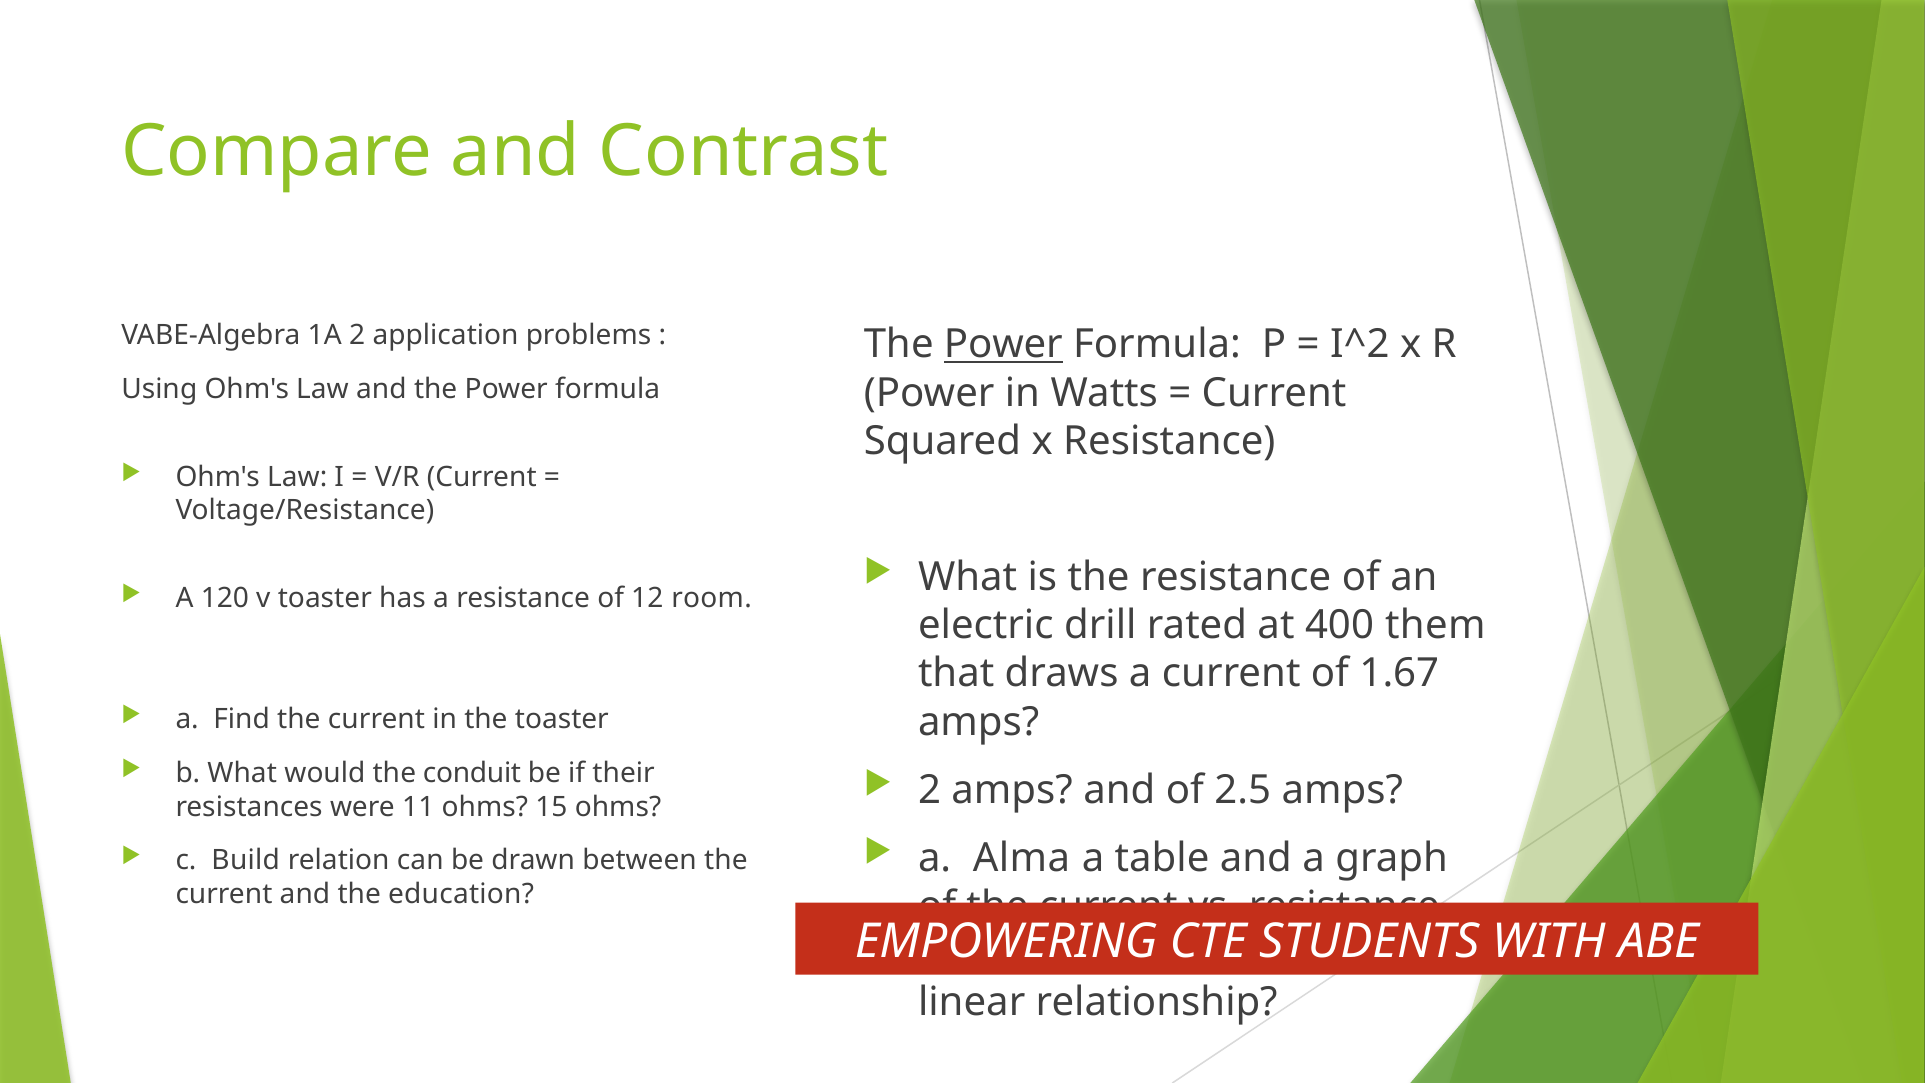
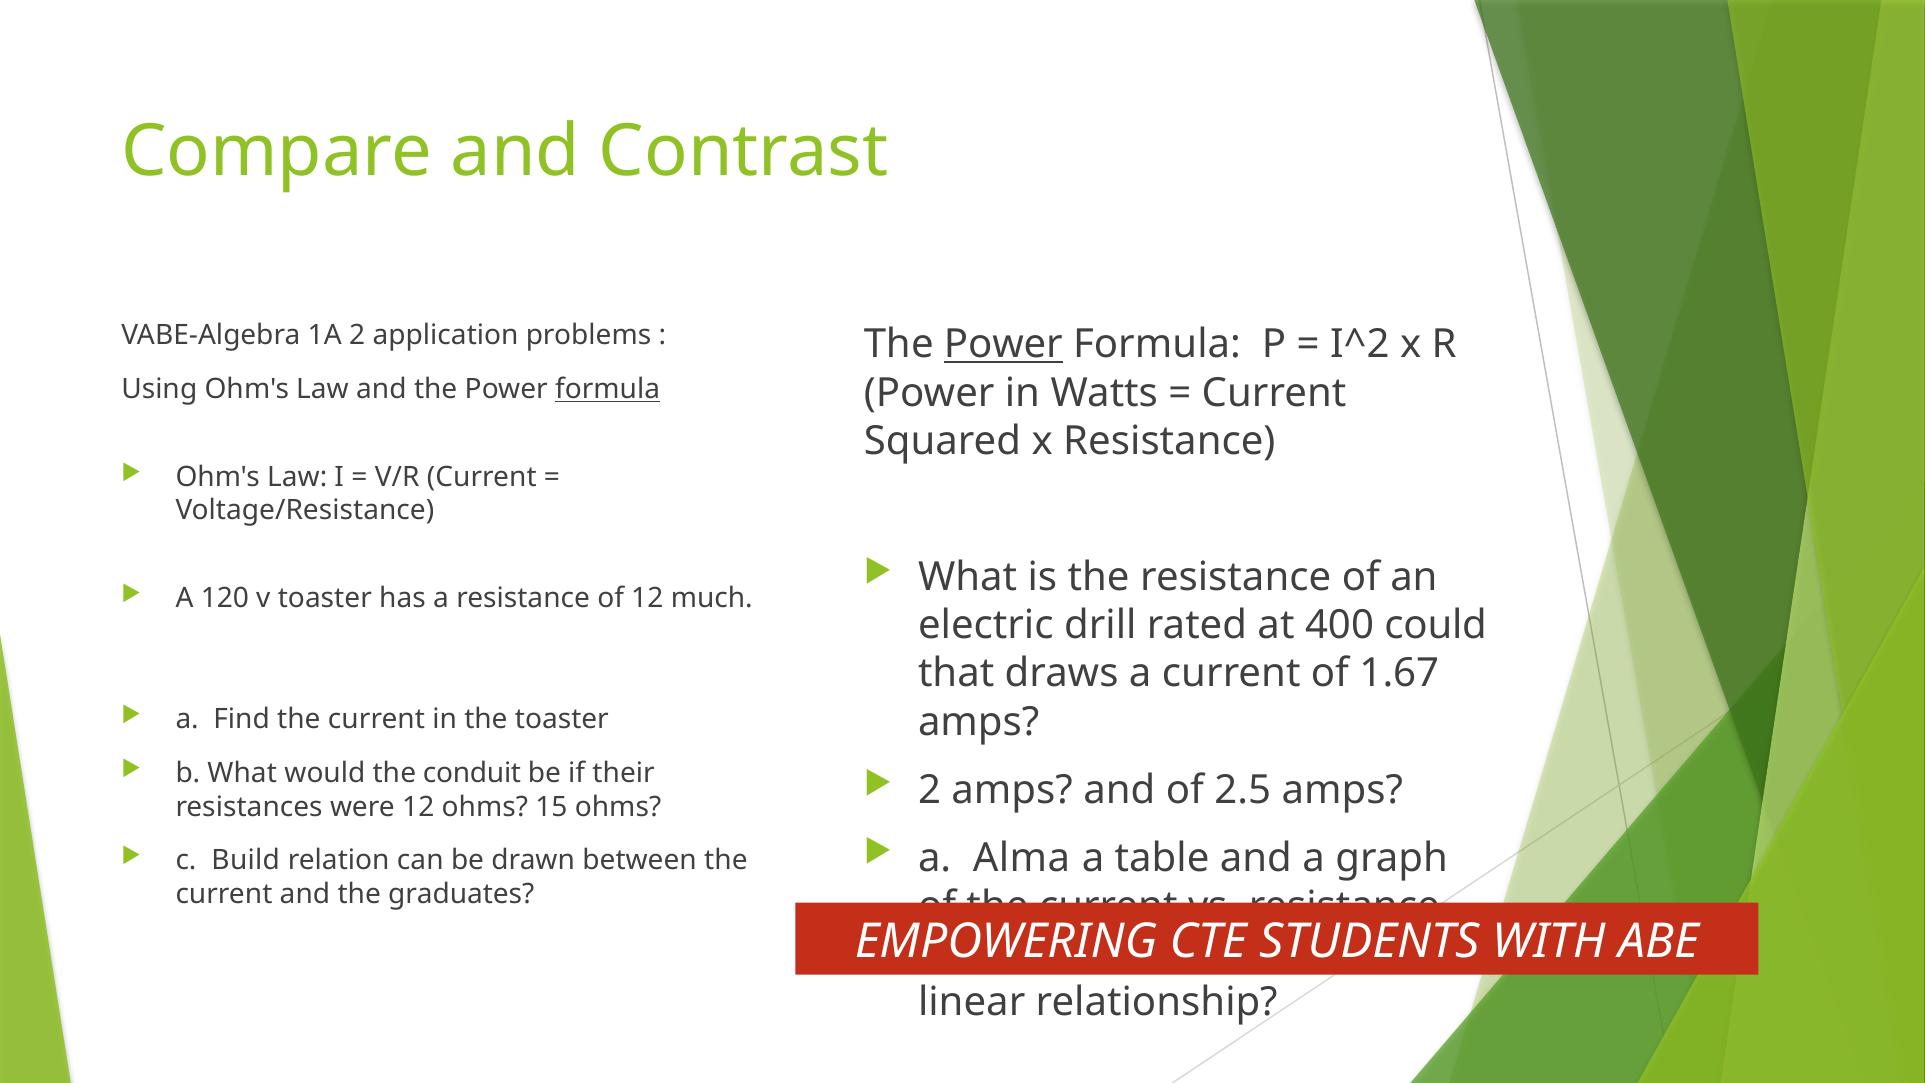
formula at (608, 389) underline: none -> present
room: room -> much
them: them -> could
were 11: 11 -> 12
education: education -> graduates
